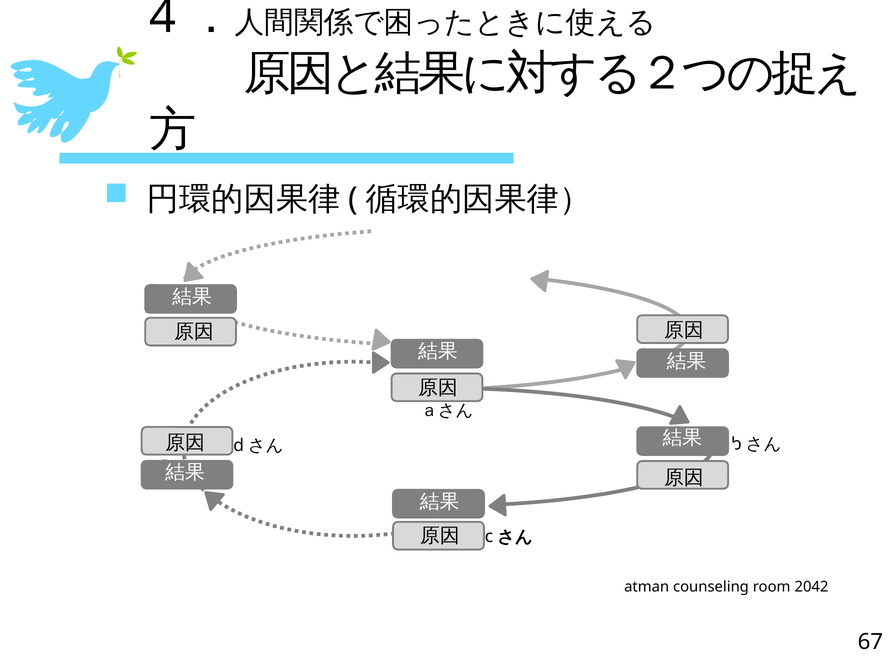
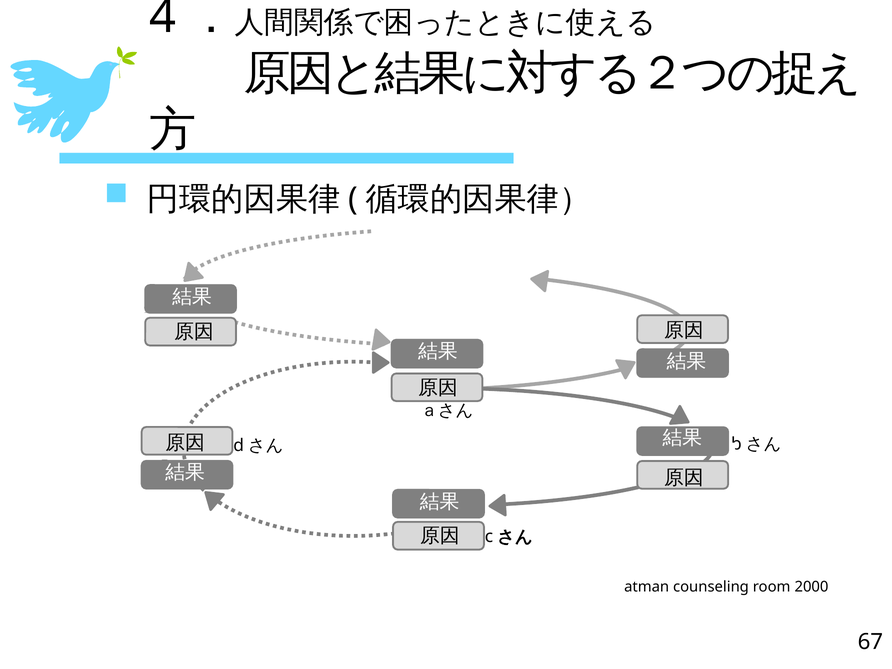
2042: 2042 -> 2000
